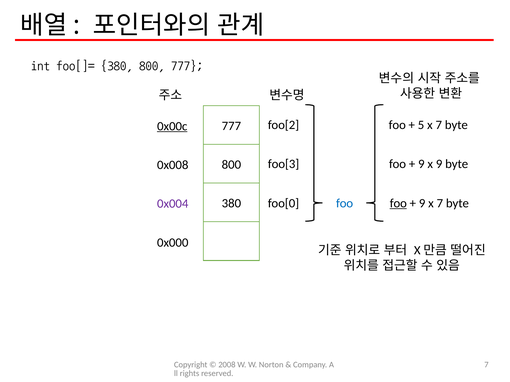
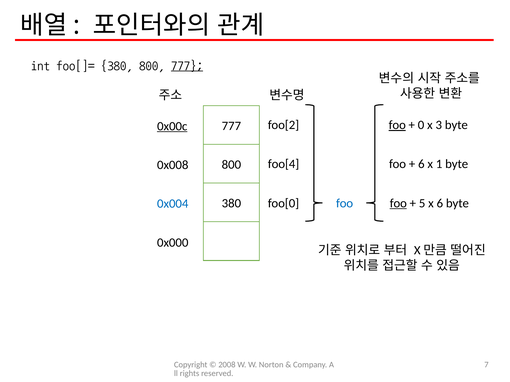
777 at (187, 66) underline: none -> present
foo at (397, 125) underline: none -> present
5: 5 -> 0
7 at (439, 125): 7 -> 3
foo[3: foo[3 -> foo[4
9 at (421, 164): 9 -> 6
x 9: 9 -> 1
9 at (422, 203): 9 -> 5
7 at (440, 203): 7 -> 6
0x004 colour: purple -> blue
